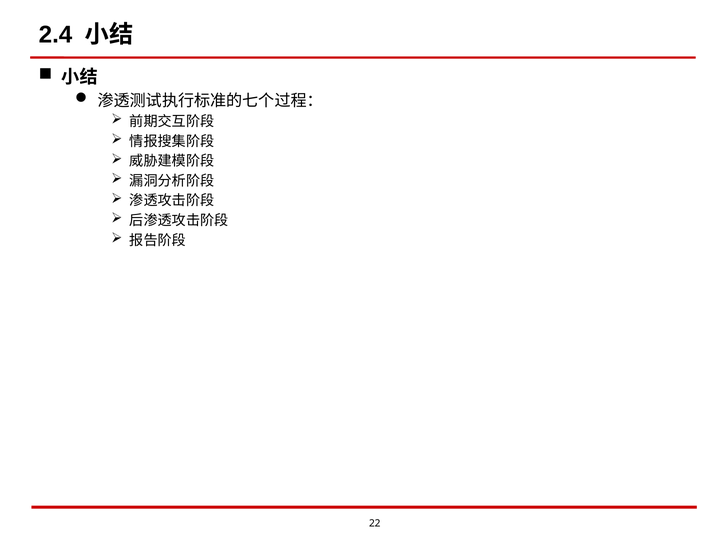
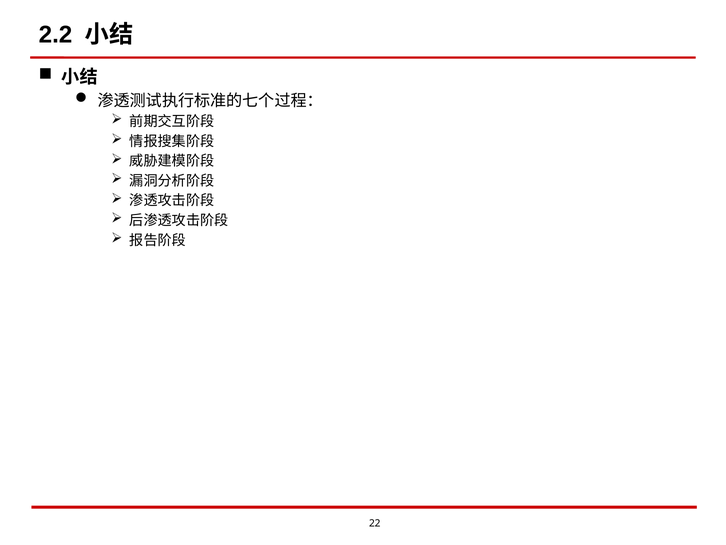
2.4: 2.4 -> 2.2
